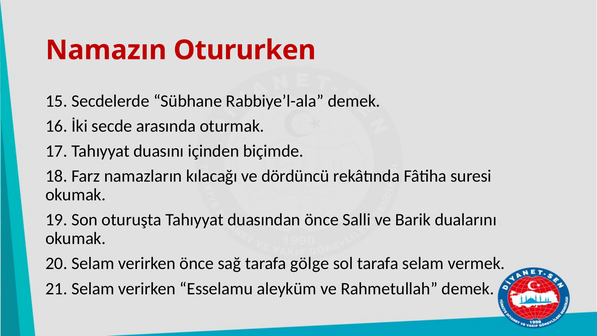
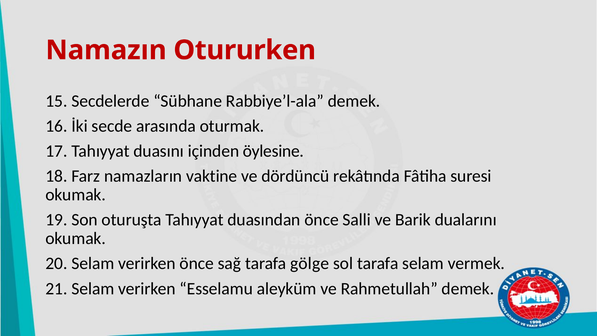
biçimde: biçimde -> öylesine
kılacağı: kılacağı -> vaktine
